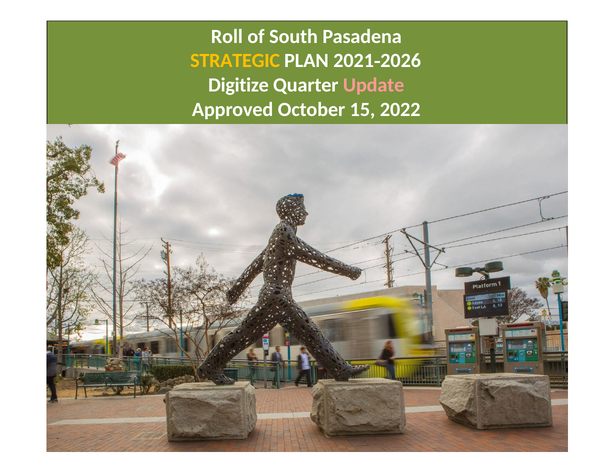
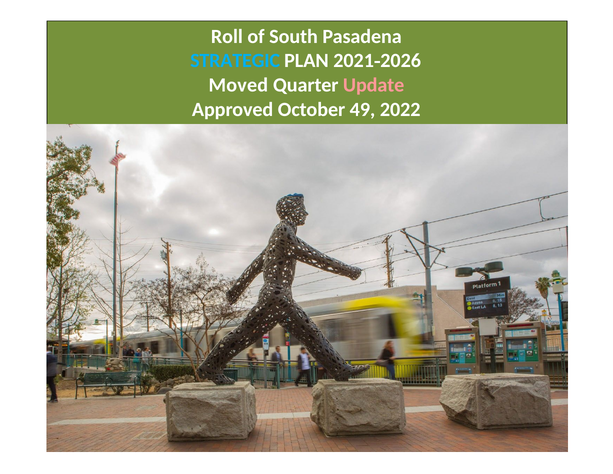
STRATEGIC colour: yellow -> light blue
Digitize: Digitize -> Moved
15: 15 -> 49
